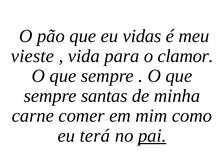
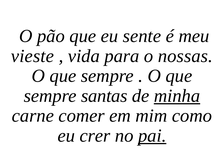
vidas: vidas -> sente
clamor: clamor -> nossas
minha underline: none -> present
terá: terá -> crer
